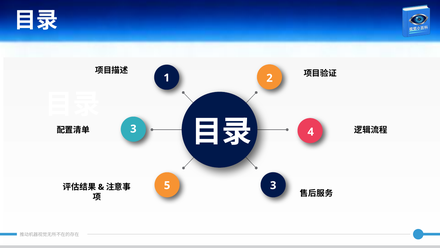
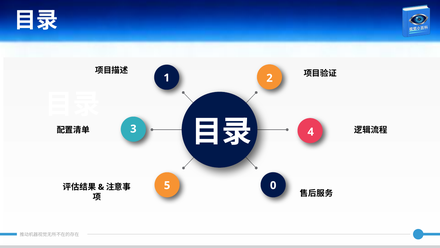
5 3: 3 -> 0
